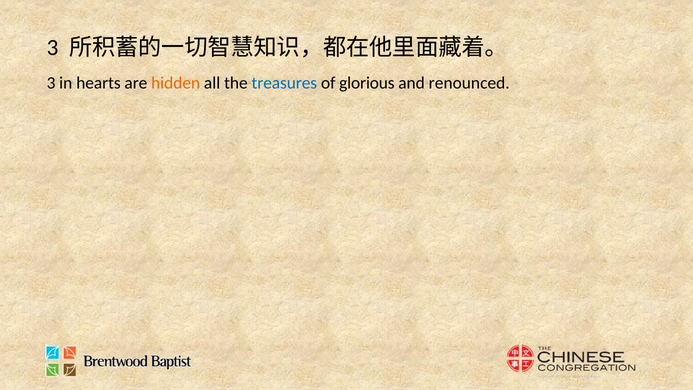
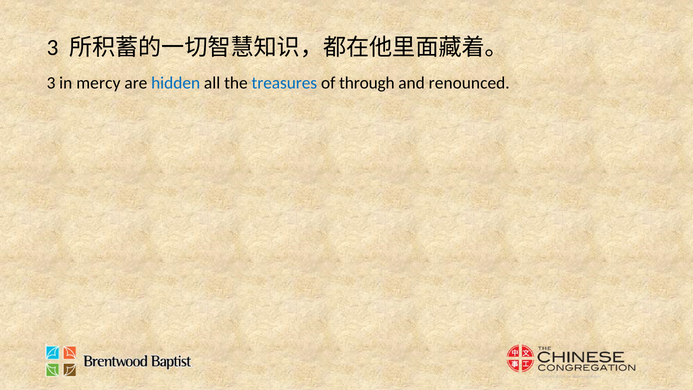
hearts: hearts -> mercy
hidden colour: orange -> blue
glorious: glorious -> through
